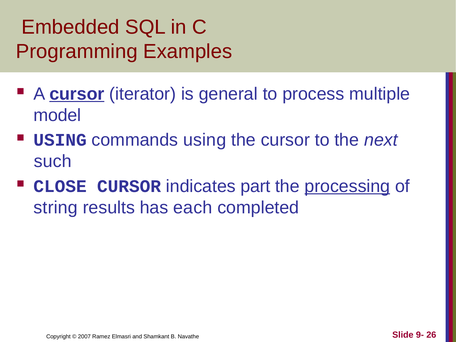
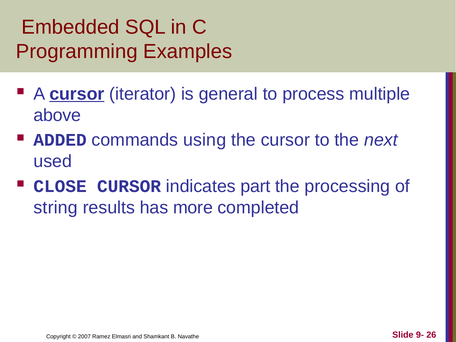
model: model -> above
USING at (60, 140): USING -> ADDED
such: such -> used
processing underline: present -> none
each: each -> more
